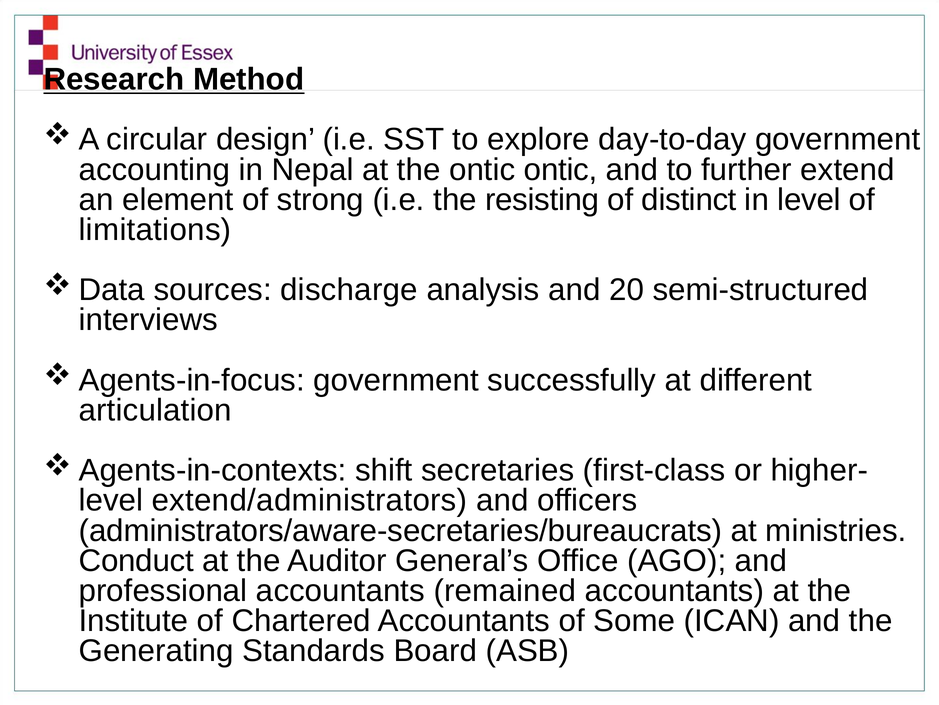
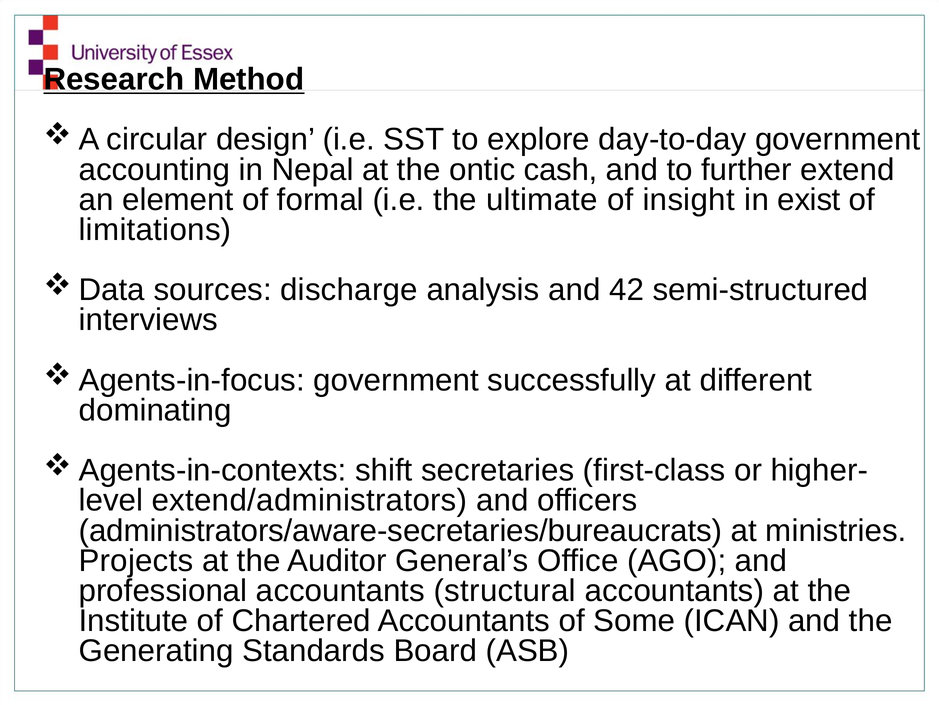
ontic ontic: ontic -> cash
strong: strong -> formal
resisting: resisting -> ultimate
distinct: distinct -> insight
in level: level -> exist
20: 20 -> 42
articulation: articulation -> dominating
Conduct: Conduct -> Projects
remained: remained -> structural
